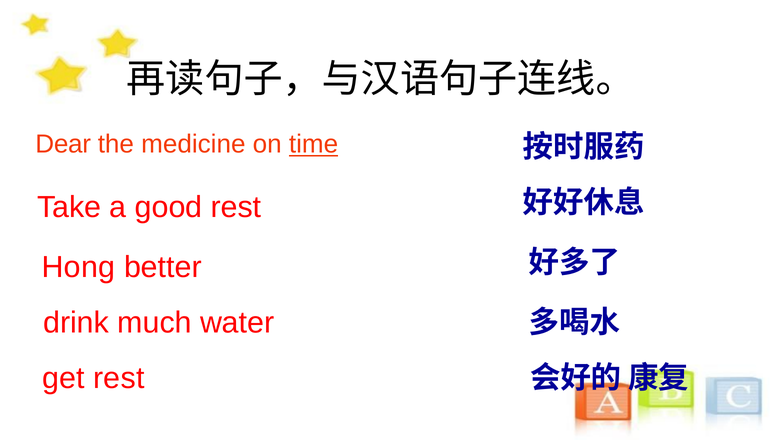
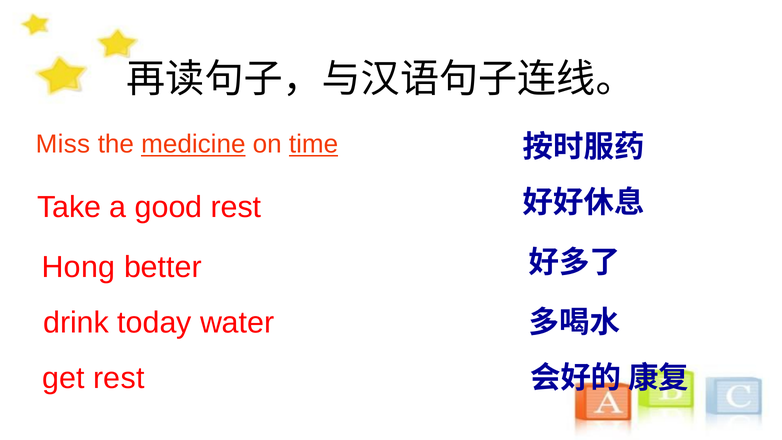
Dear: Dear -> Miss
medicine underline: none -> present
much: much -> today
